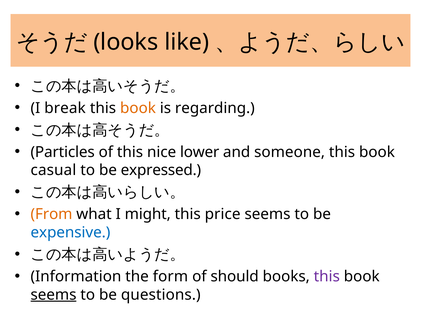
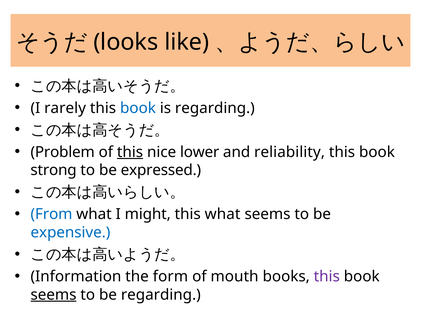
break: break -> rarely
book at (138, 108) colour: orange -> blue
Particles: Particles -> Problem
this at (130, 152) underline: none -> present
someone: someone -> reliability
casual: casual -> strong
From colour: orange -> blue
this price: price -> what
should: should -> mouth
be questions: questions -> regarding
